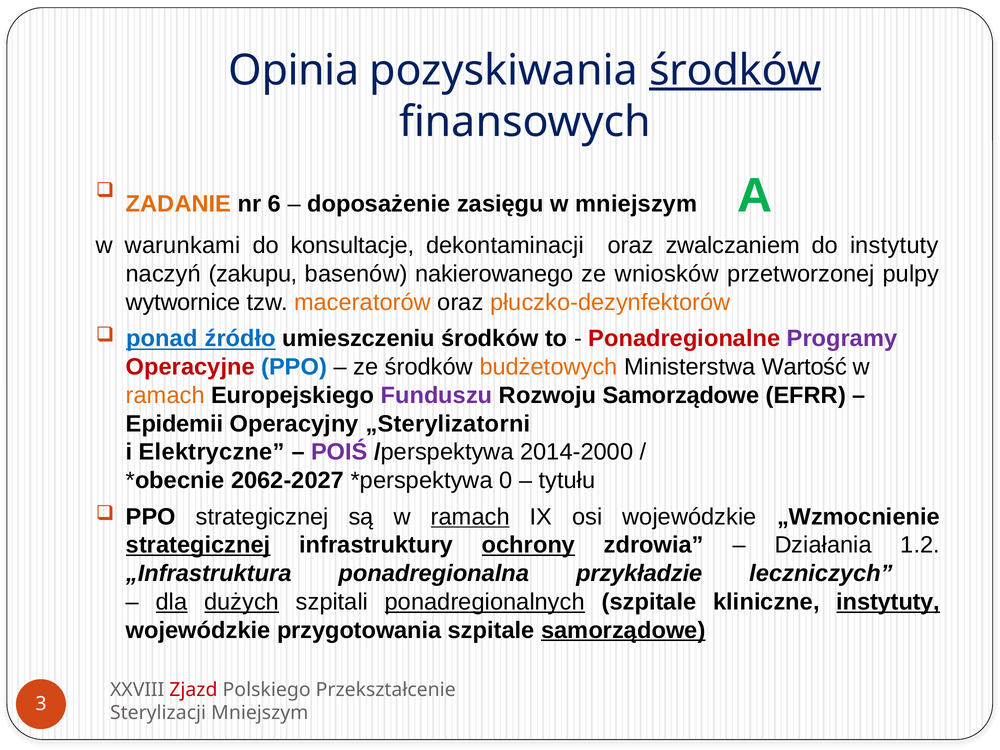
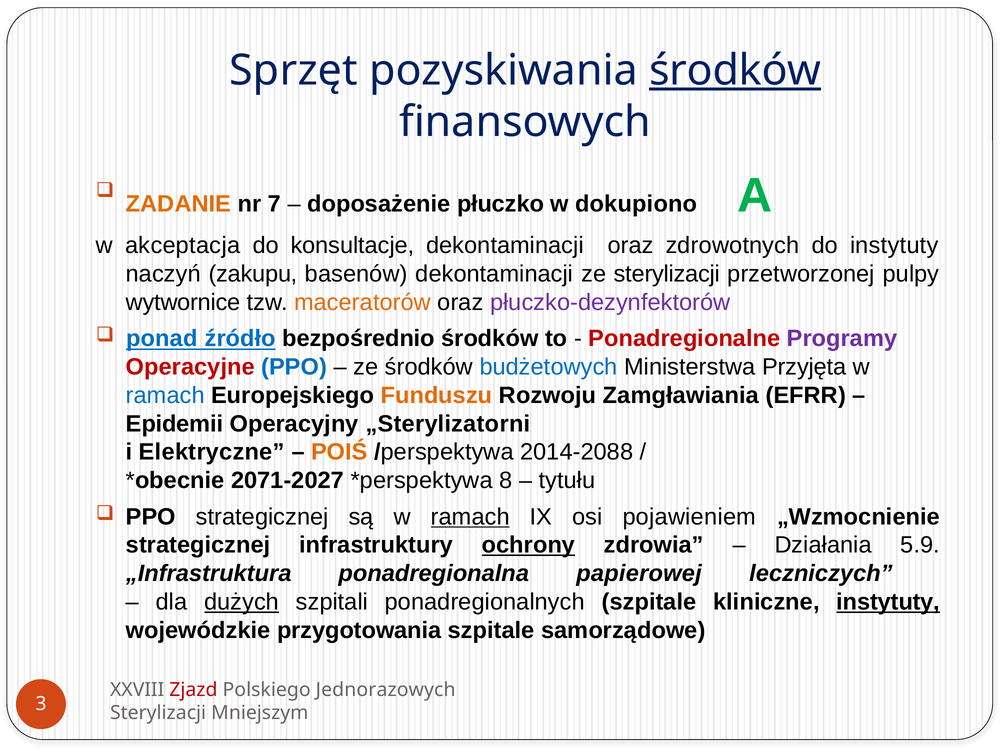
Opinia: Opinia -> Sprzęt
6: 6 -> 7
zasięgu: zasięgu -> płuczko
w mniejszym: mniejszym -> dokupiono
warunkami: warunkami -> akceptacja
zwalczaniem: zwalczaniem -> zdrowotnych
basenów nakierowanego: nakierowanego -> dekontaminacji
ze wniosków: wniosków -> sterylizacji
płuczko-dezynfektorów colour: orange -> purple
umieszczeniu: umieszczeniu -> bezpośrednio
budżetowych colour: orange -> blue
Wartość: Wartość -> Przyjęta
ramach at (165, 395) colour: orange -> blue
Funduszu colour: purple -> orange
Rozwoju Samorządowe: Samorządowe -> Zamgławiania
POIŚ colour: purple -> orange
2014-2000: 2014-2000 -> 2014-2088
2062-2027: 2062-2027 -> 2071-2027
0: 0 -> 8
osi wojewódzkie: wojewódzkie -> pojawieniem
strategicznej at (198, 545) underline: present -> none
1.2: 1.2 -> 5.9
przykładzie: przykładzie -> papierowej
dla underline: present -> none
ponadregionalnych underline: present -> none
samorządowe at (623, 630) underline: present -> none
Przekształcenie: Przekształcenie -> Jednorazowych
